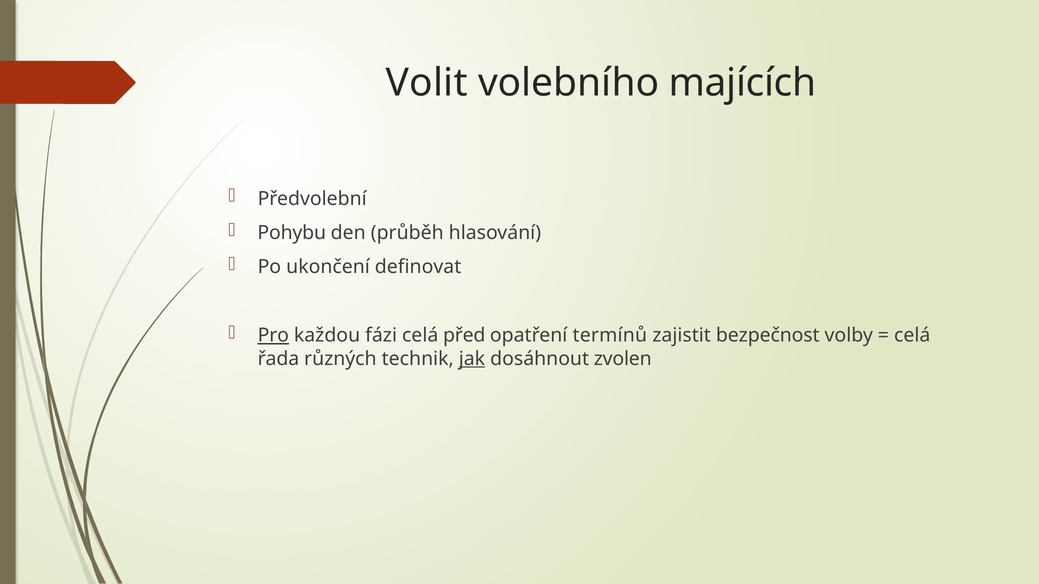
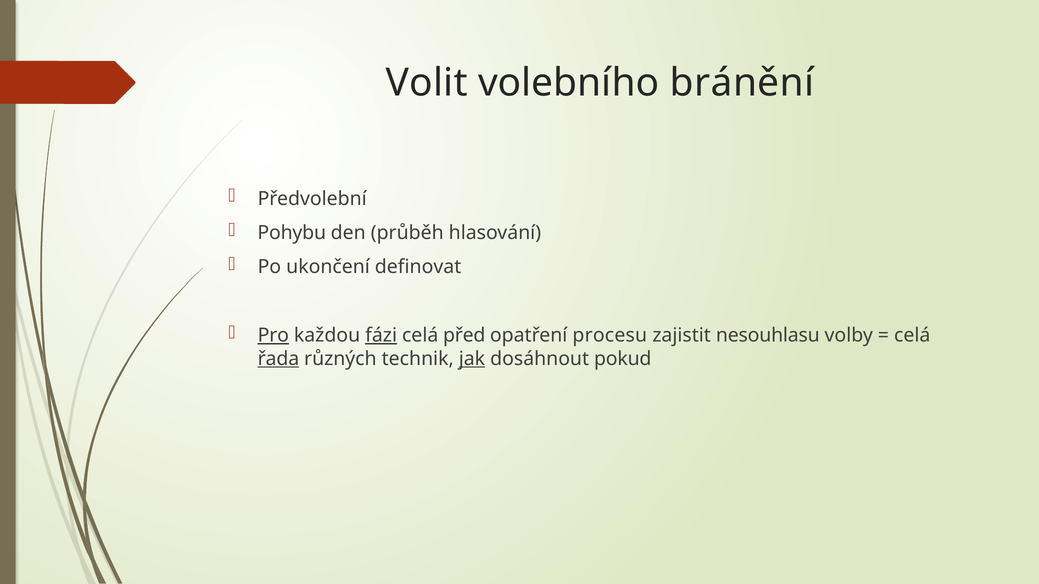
majících: majících -> bránění
fázi underline: none -> present
termínů: termínů -> procesu
bezpečnost: bezpečnost -> nesouhlasu
řada underline: none -> present
zvolen: zvolen -> pokud
